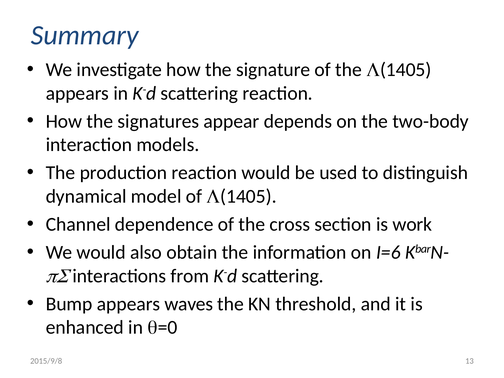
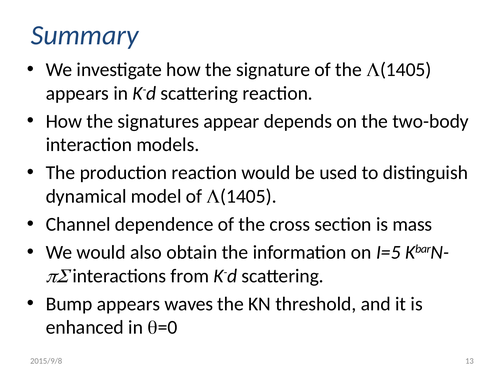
work: work -> mass
I=6: I=6 -> I=5
